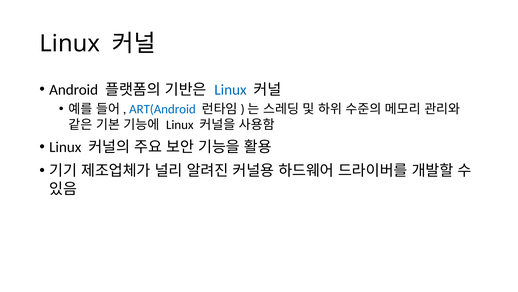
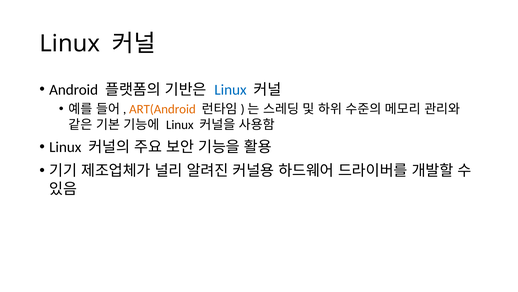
ART(Android colour: blue -> orange
